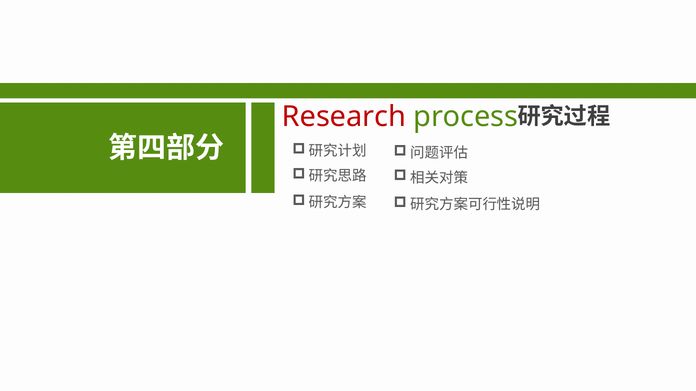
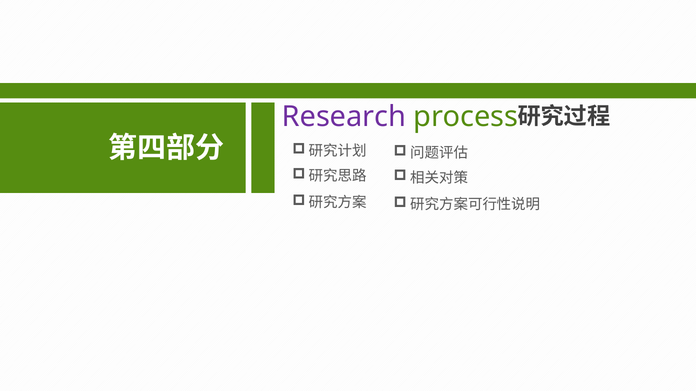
Research colour: red -> purple
